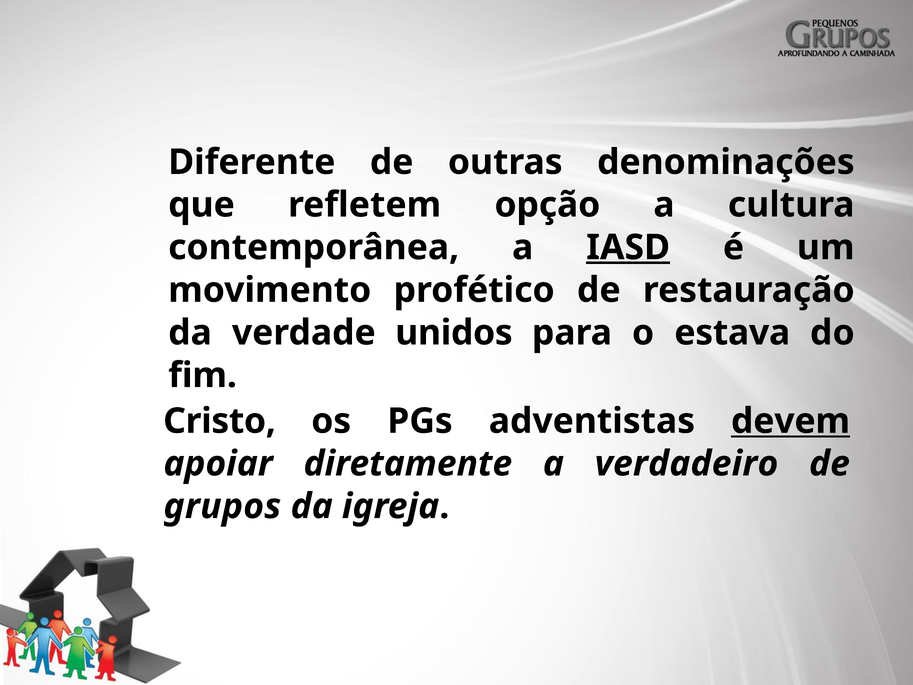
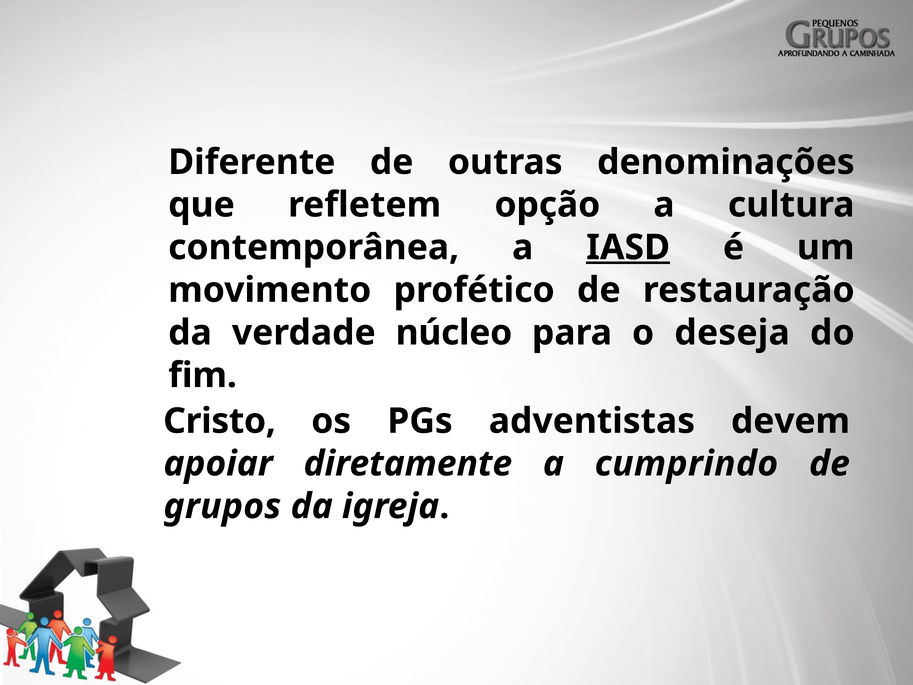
unidos: unidos -> núcleo
estava: estava -> deseja
devem underline: present -> none
verdadeiro: verdadeiro -> cumprindo
